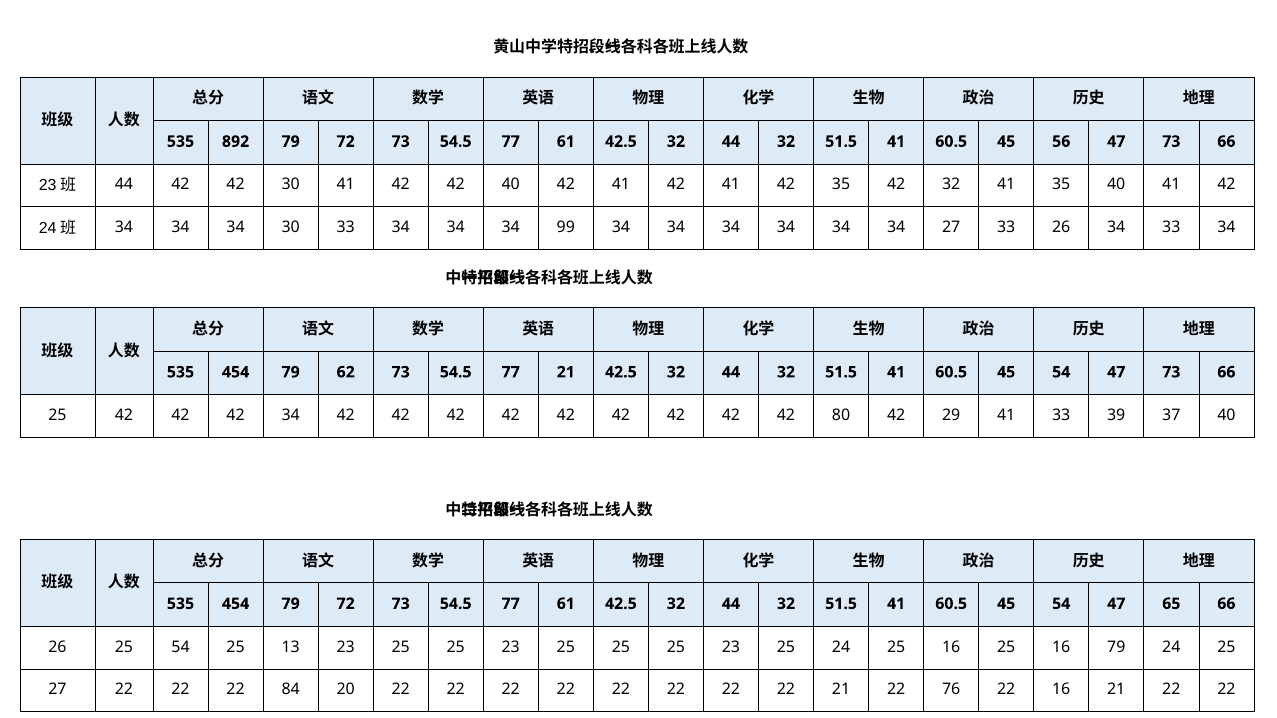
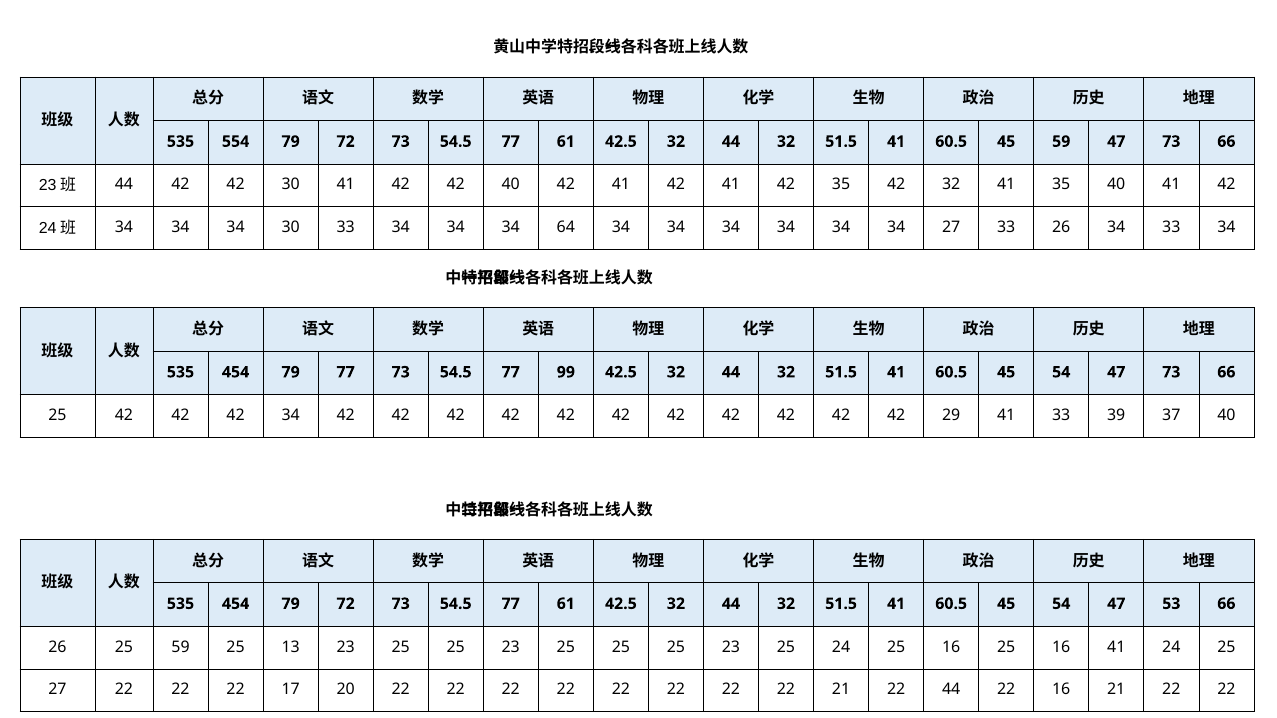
892: 892 -> 554
45 56: 56 -> 59
99: 99 -> 64
79 62: 62 -> 77
77 21: 21 -> 99
80 at (841, 415): 80 -> 42
65: 65 -> 53
25 54: 54 -> 59
16 79: 79 -> 41
84: 84 -> 17
22 76: 76 -> 44
